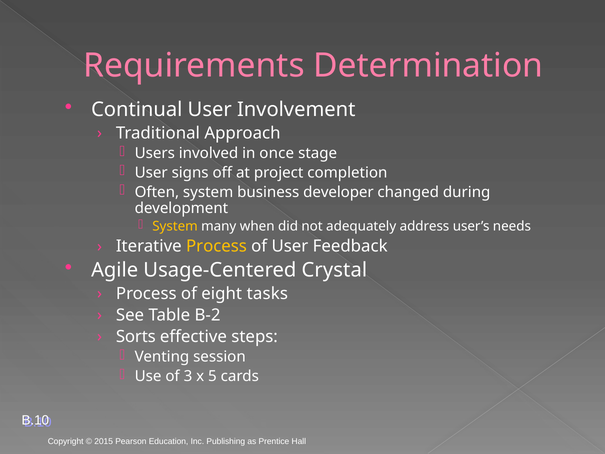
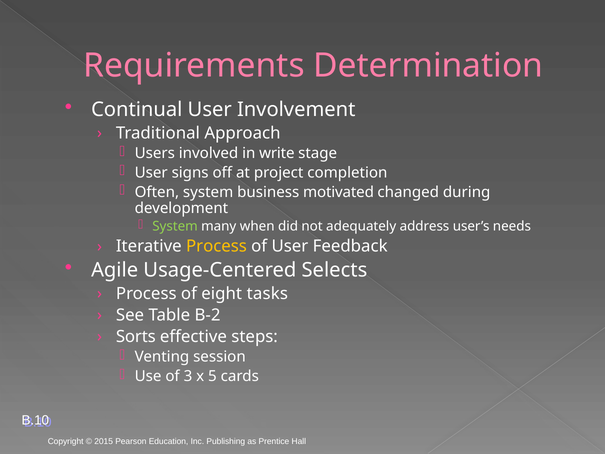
once: once -> write
developer: developer -> motivated
System at (175, 226) colour: yellow -> light green
Crystal: Crystal -> Selects
